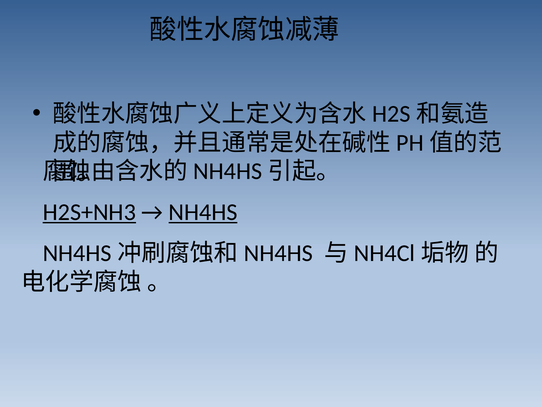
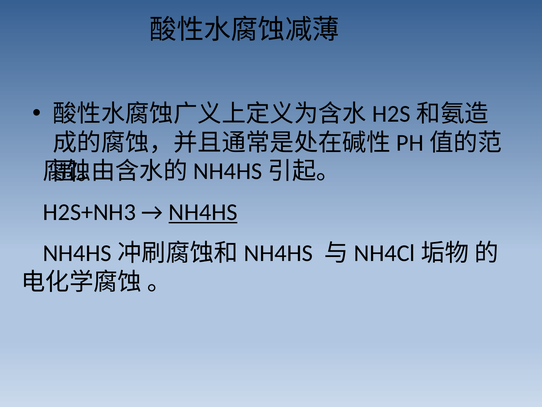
H2S+NH3 underline: present -> none
